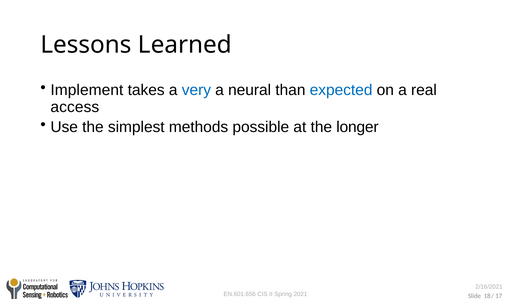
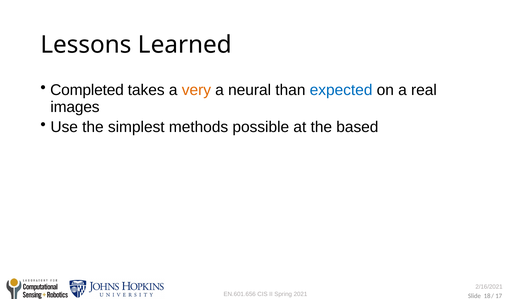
Implement: Implement -> Completed
very colour: blue -> orange
access: access -> images
longer: longer -> based
